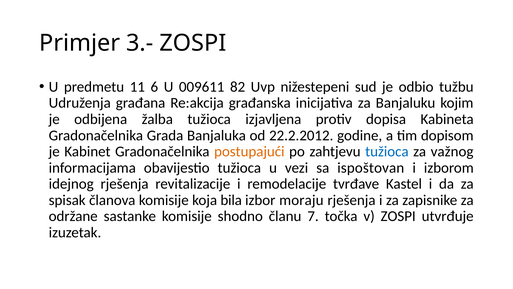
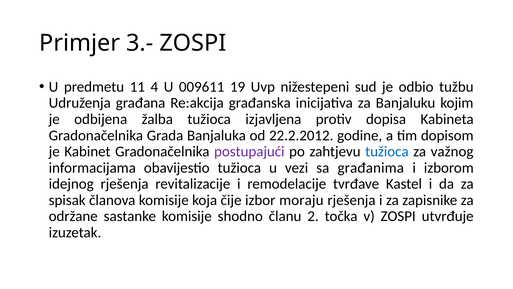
6: 6 -> 4
82: 82 -> 19
postupajući colour: orange -> purple
ispoštovan: ispoštovan -> građanima
bila: bila -> čije
7: 7 -> 2
